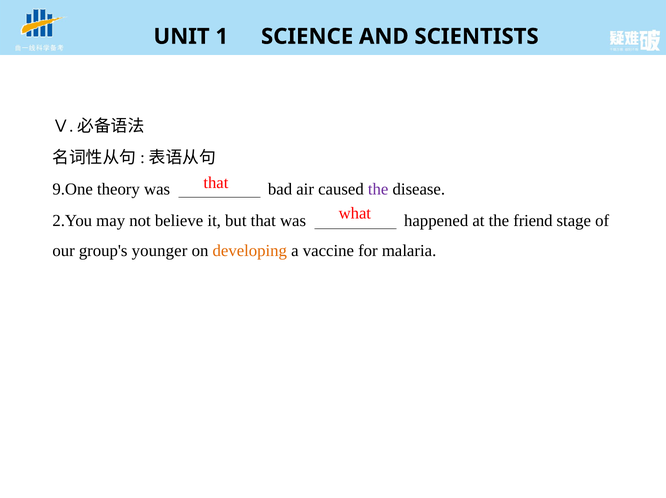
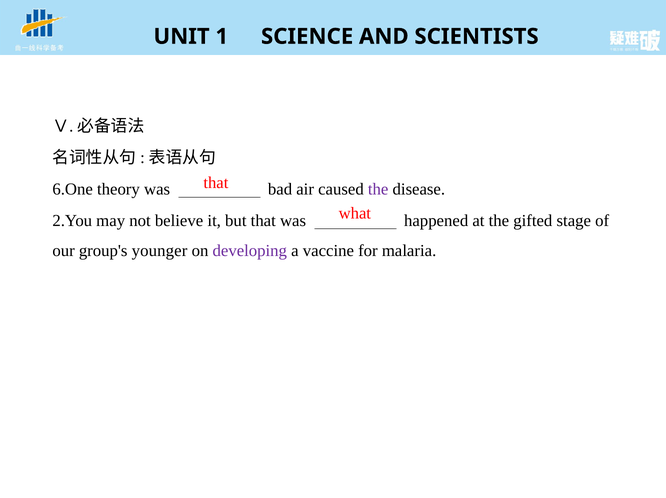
9.One: 9.One -> 6.One
friend: friend -> gifted
developing colour: orange -> purple
